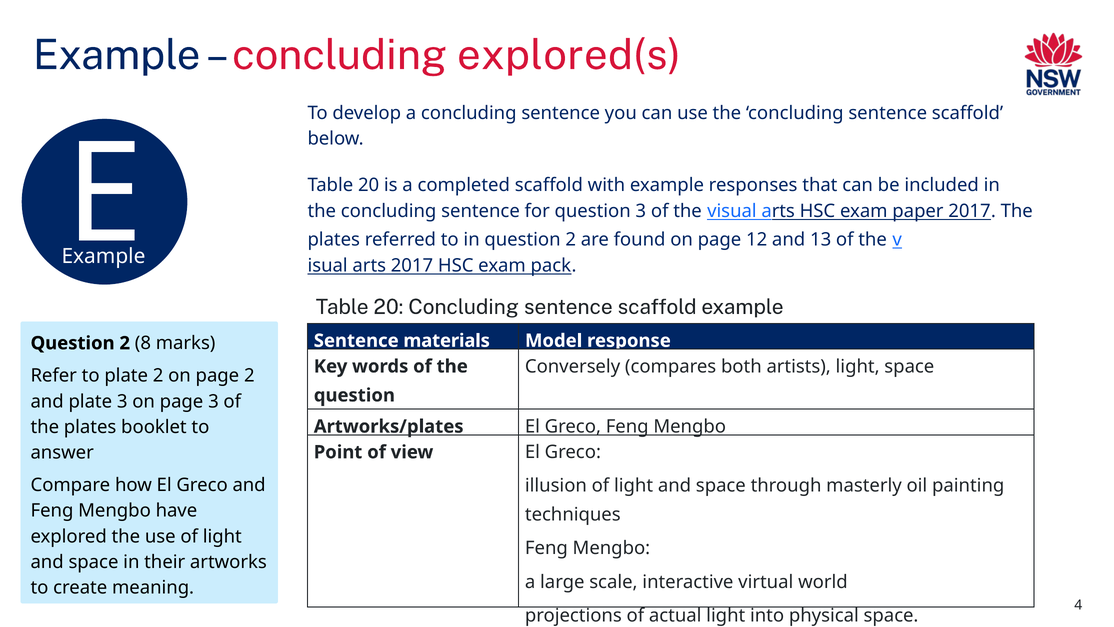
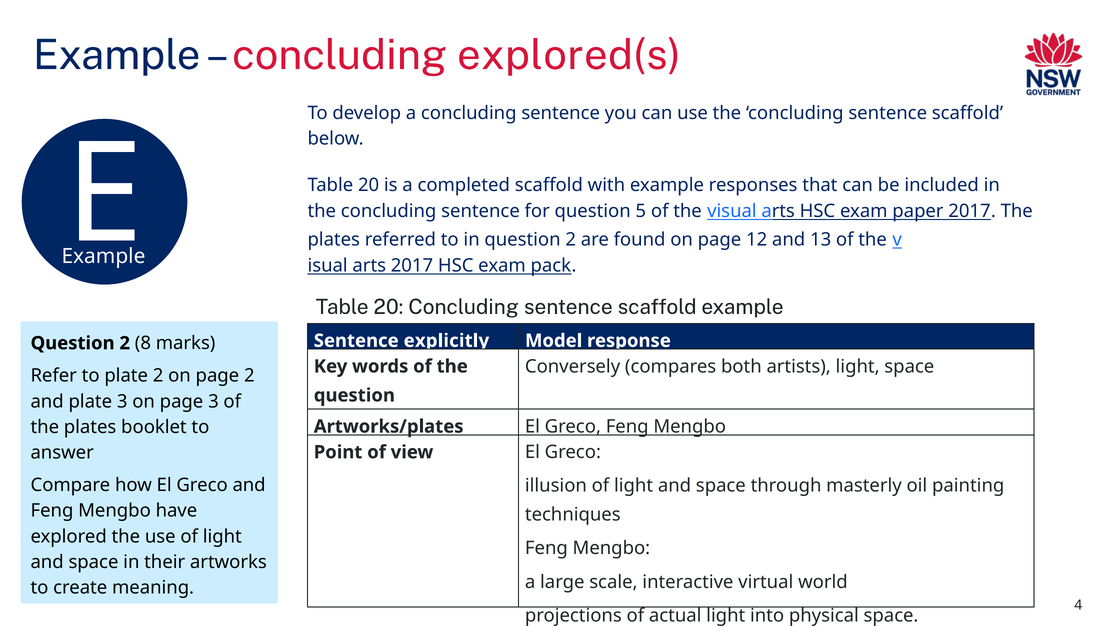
question 3: 3 -> 5
materials: materials -> explicitly
